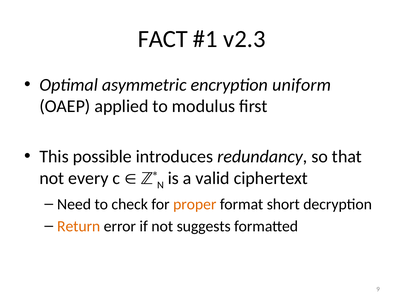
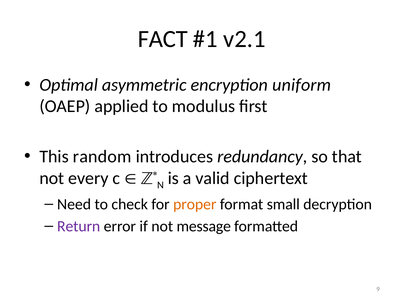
v2.3: v2.3 -> v2.1
possible: possible -> random
short: short -> small
Return colour: orange -> purple
suggests: suggests -> message
